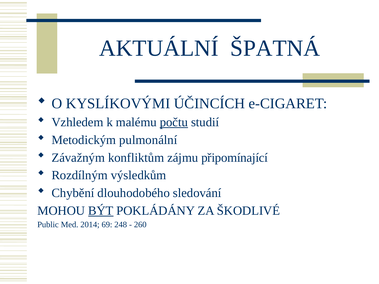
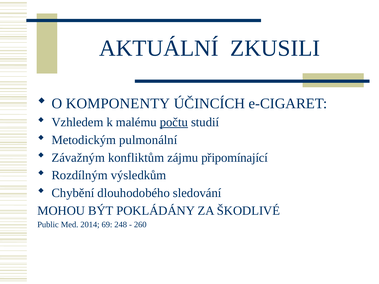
ŠPATNÁ: ŠPATNÁ -> ZKUSILI
KYSLÍKOVÝMI: KYSLÍKOVÝMI -> KOMPONENTY
BÝT underline: present -> none
